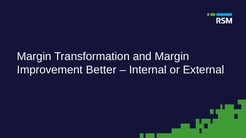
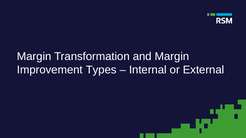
Better: Better -> Types
